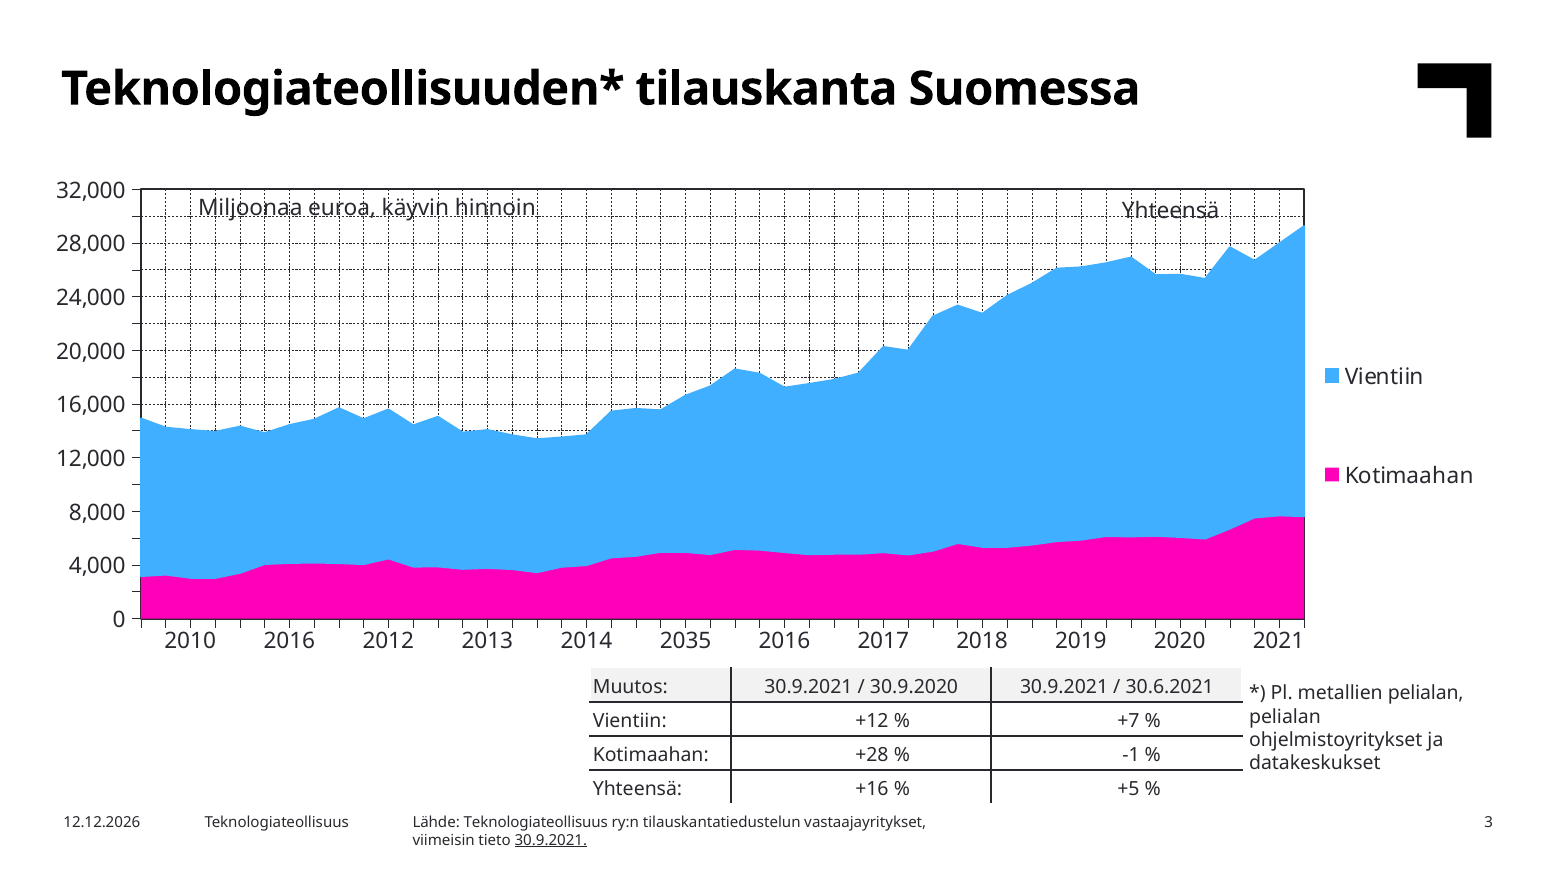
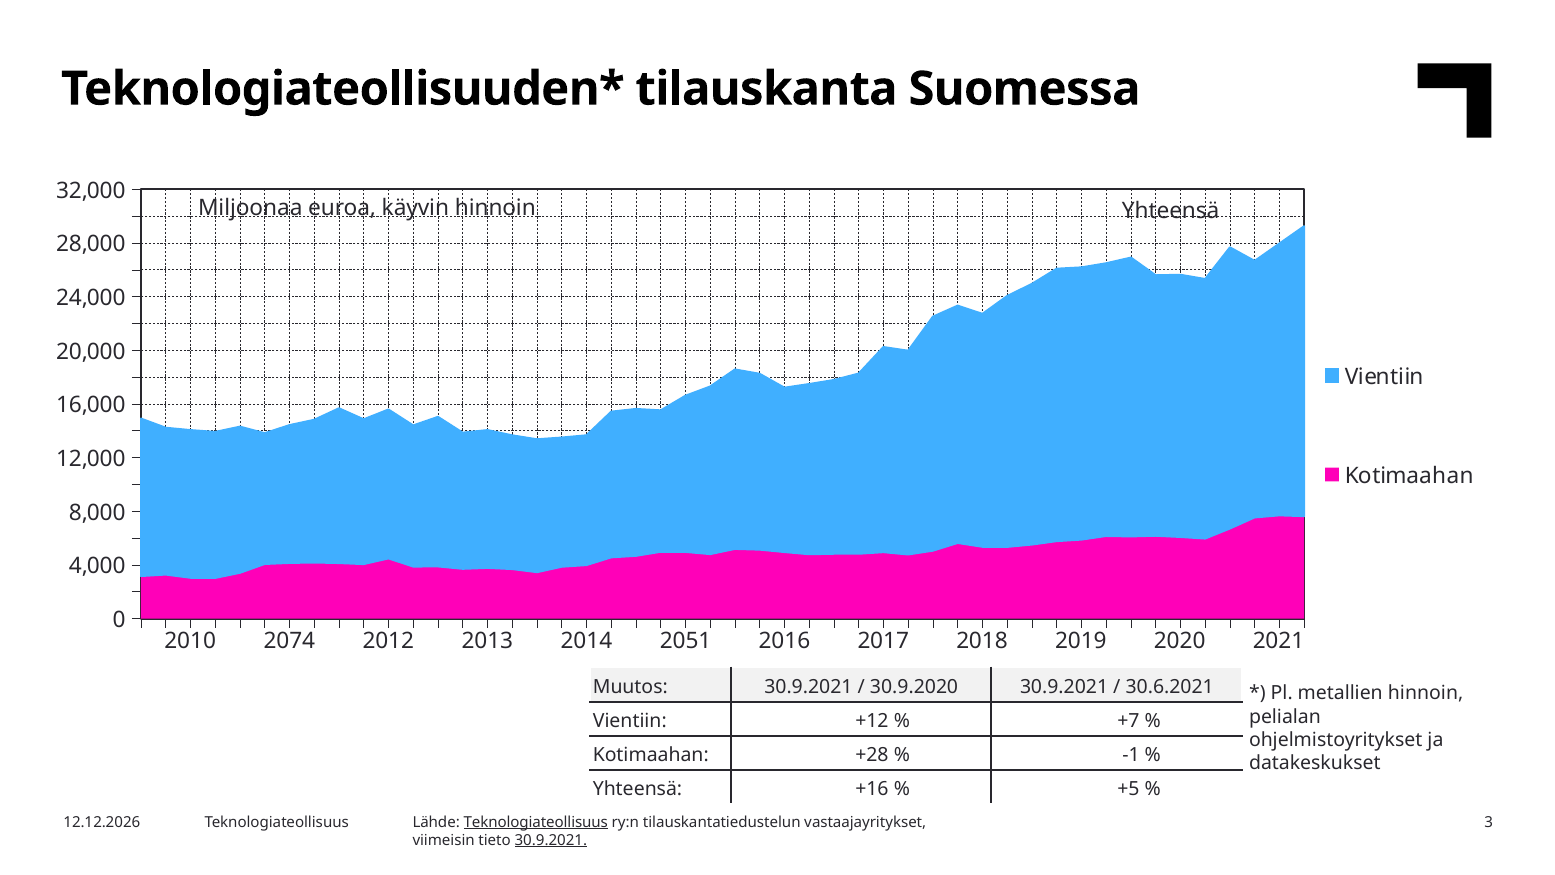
2010 2016: 2016 -> 2074
2035: 2035 -> 2051
metallien pelialan: pelialan -> hinnoin
Teknologiateollisuus at (536, 822) underline: none -> present
